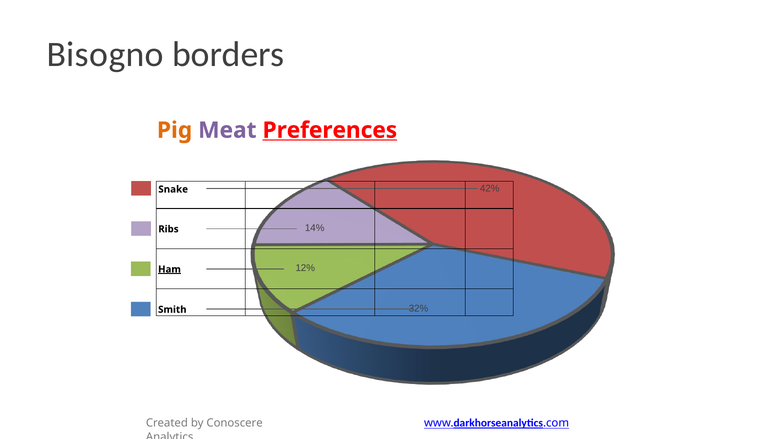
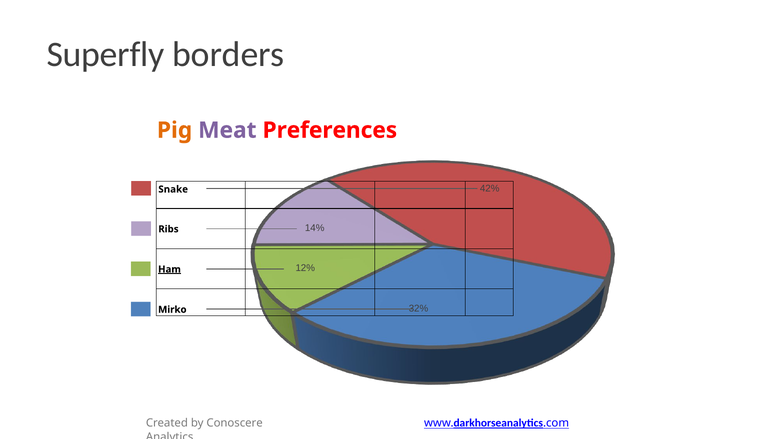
Bisogno: Bisogno -> Superfly
Preferences underline: present -> none
Smith: Smith -> Mirko
